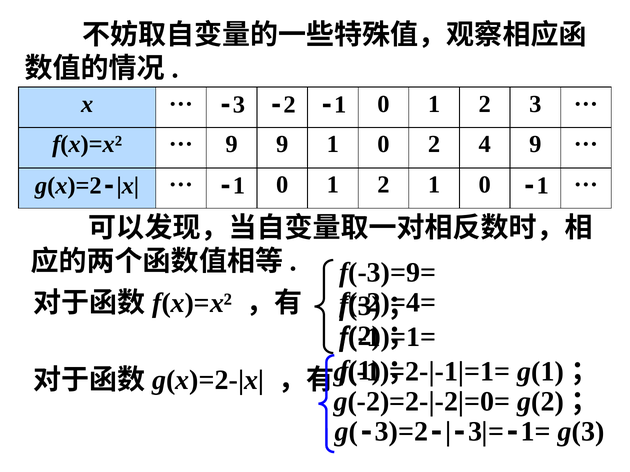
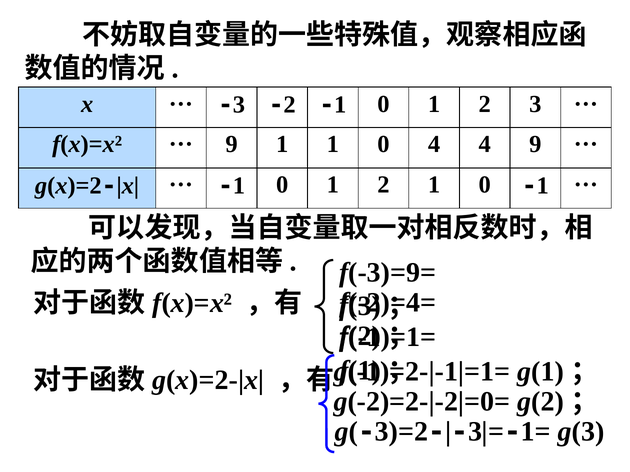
9 9: 9 -> 1
0 2: 2 -> 4
